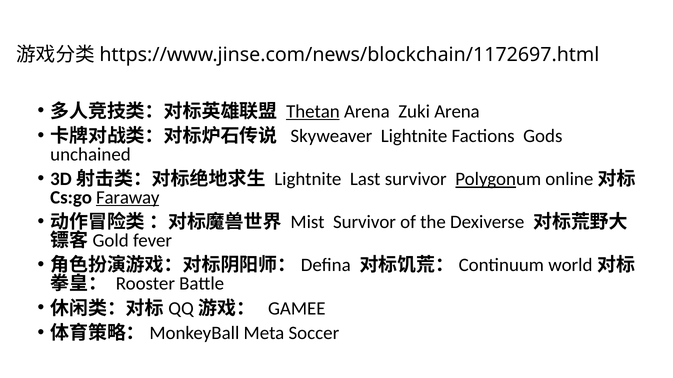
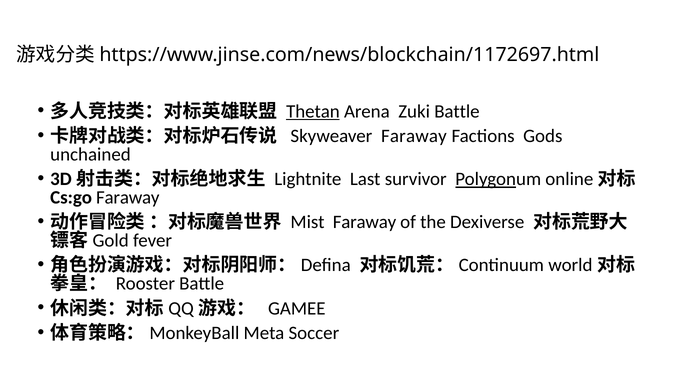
Zuki Arena: Arena -> Battle
Skyweaver Lightnite: Lightnite -> Faraway
Faraway at (128, 198) underline: present -> none
Mist Survivor: Survivor -> Faraway
